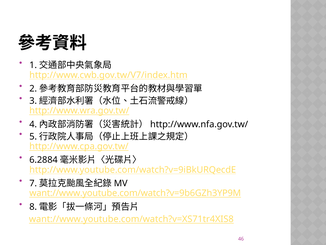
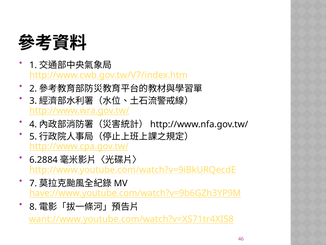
want://www.youtube.com/watch?v=9b6GZh3YP9M: want://www.youtube.com/watch?v=9b6GZh3YP9M -> have://www.youtube.com/watch?v=9b6GZh3YP9M
